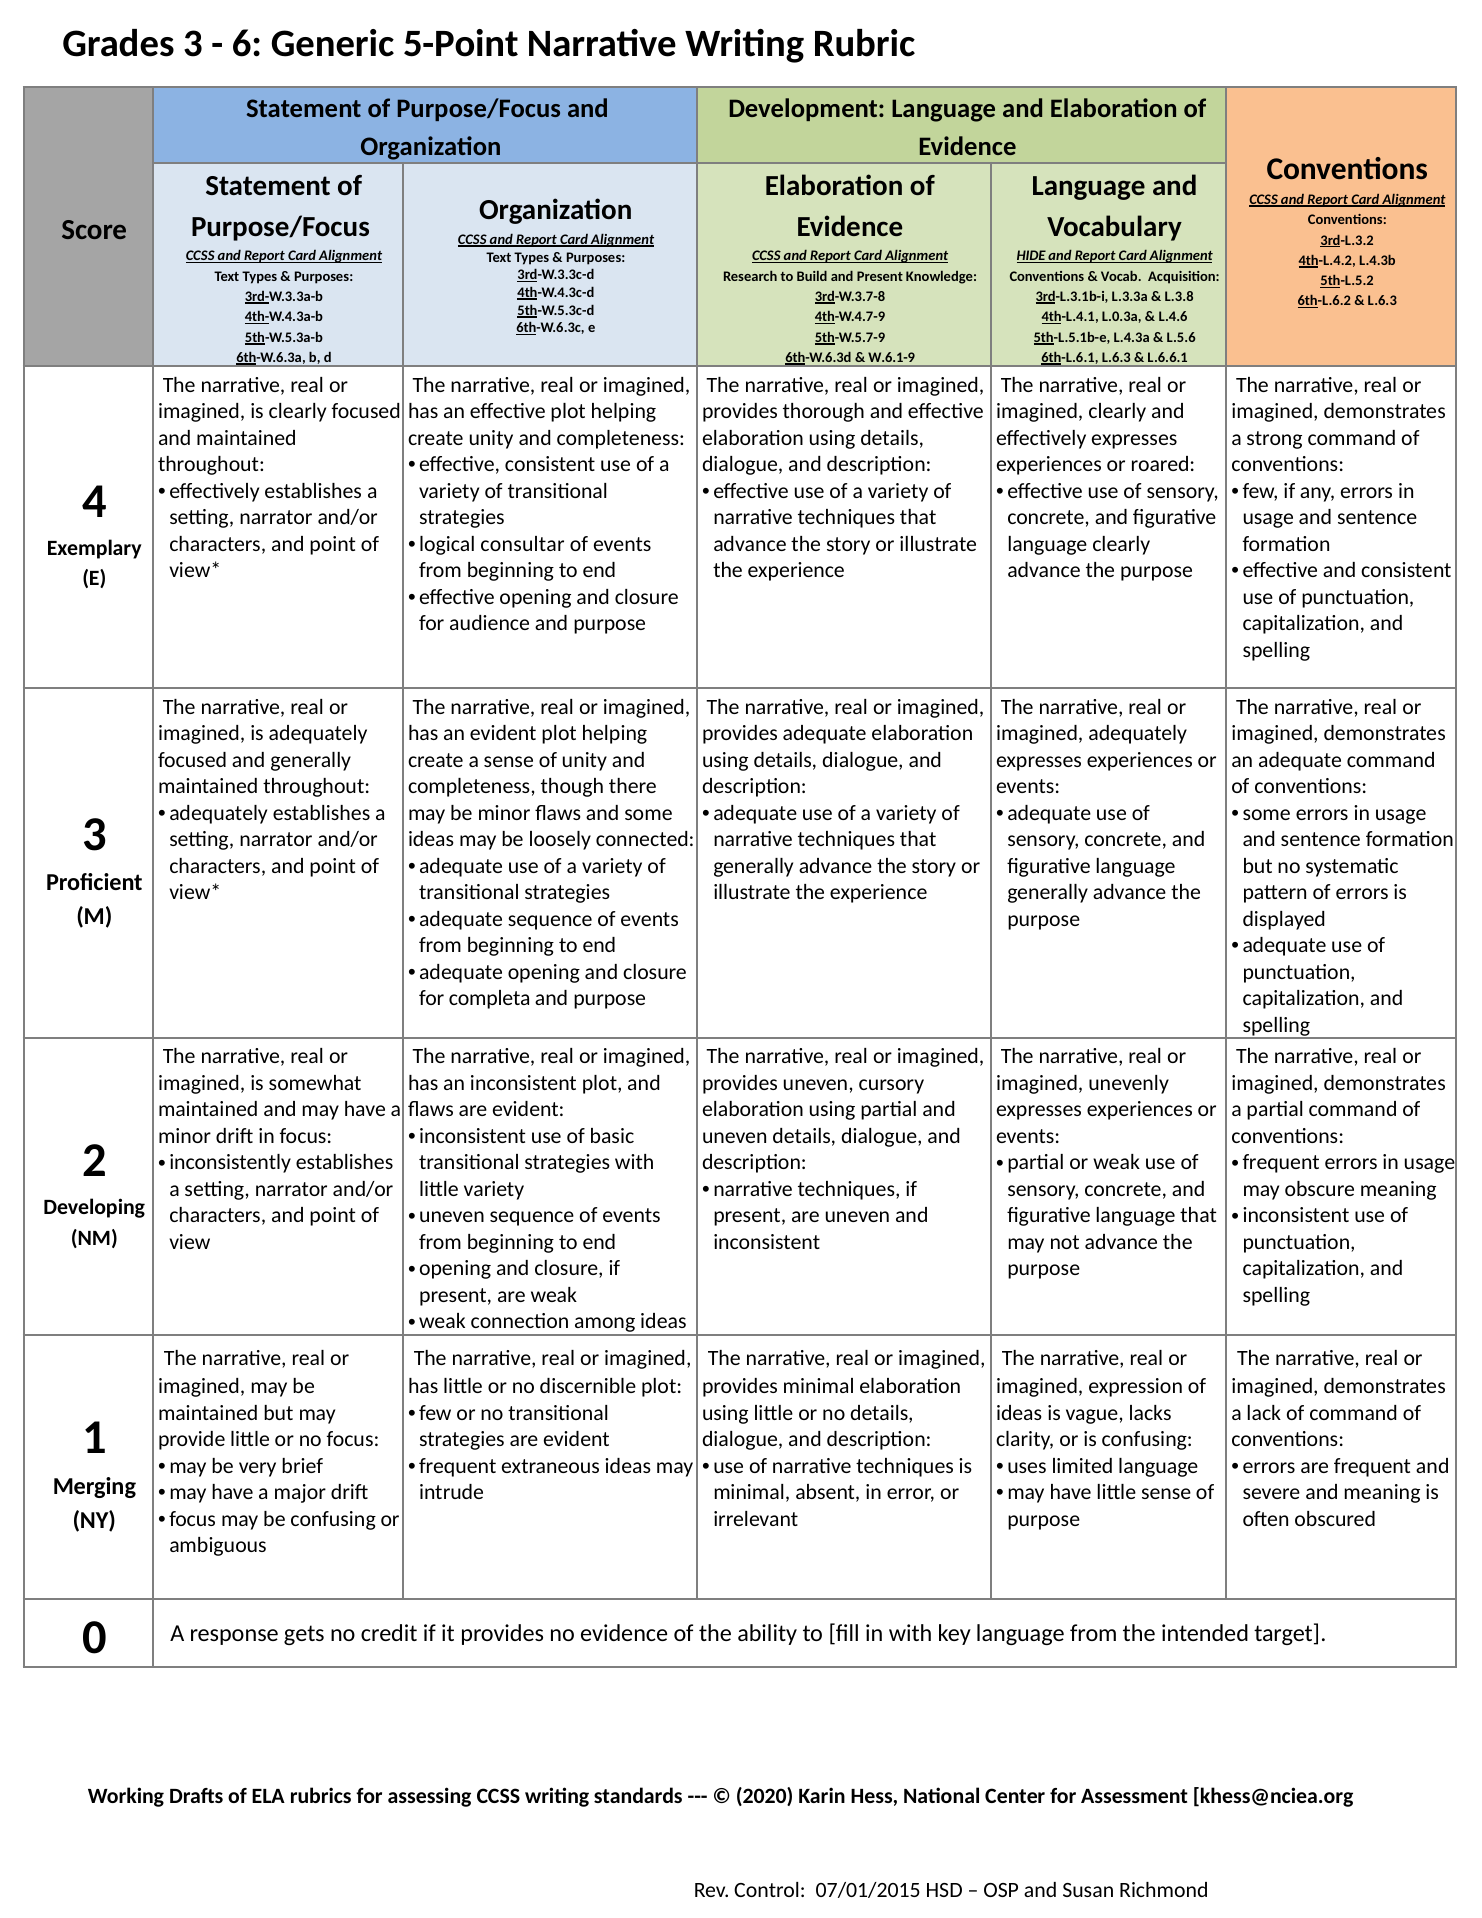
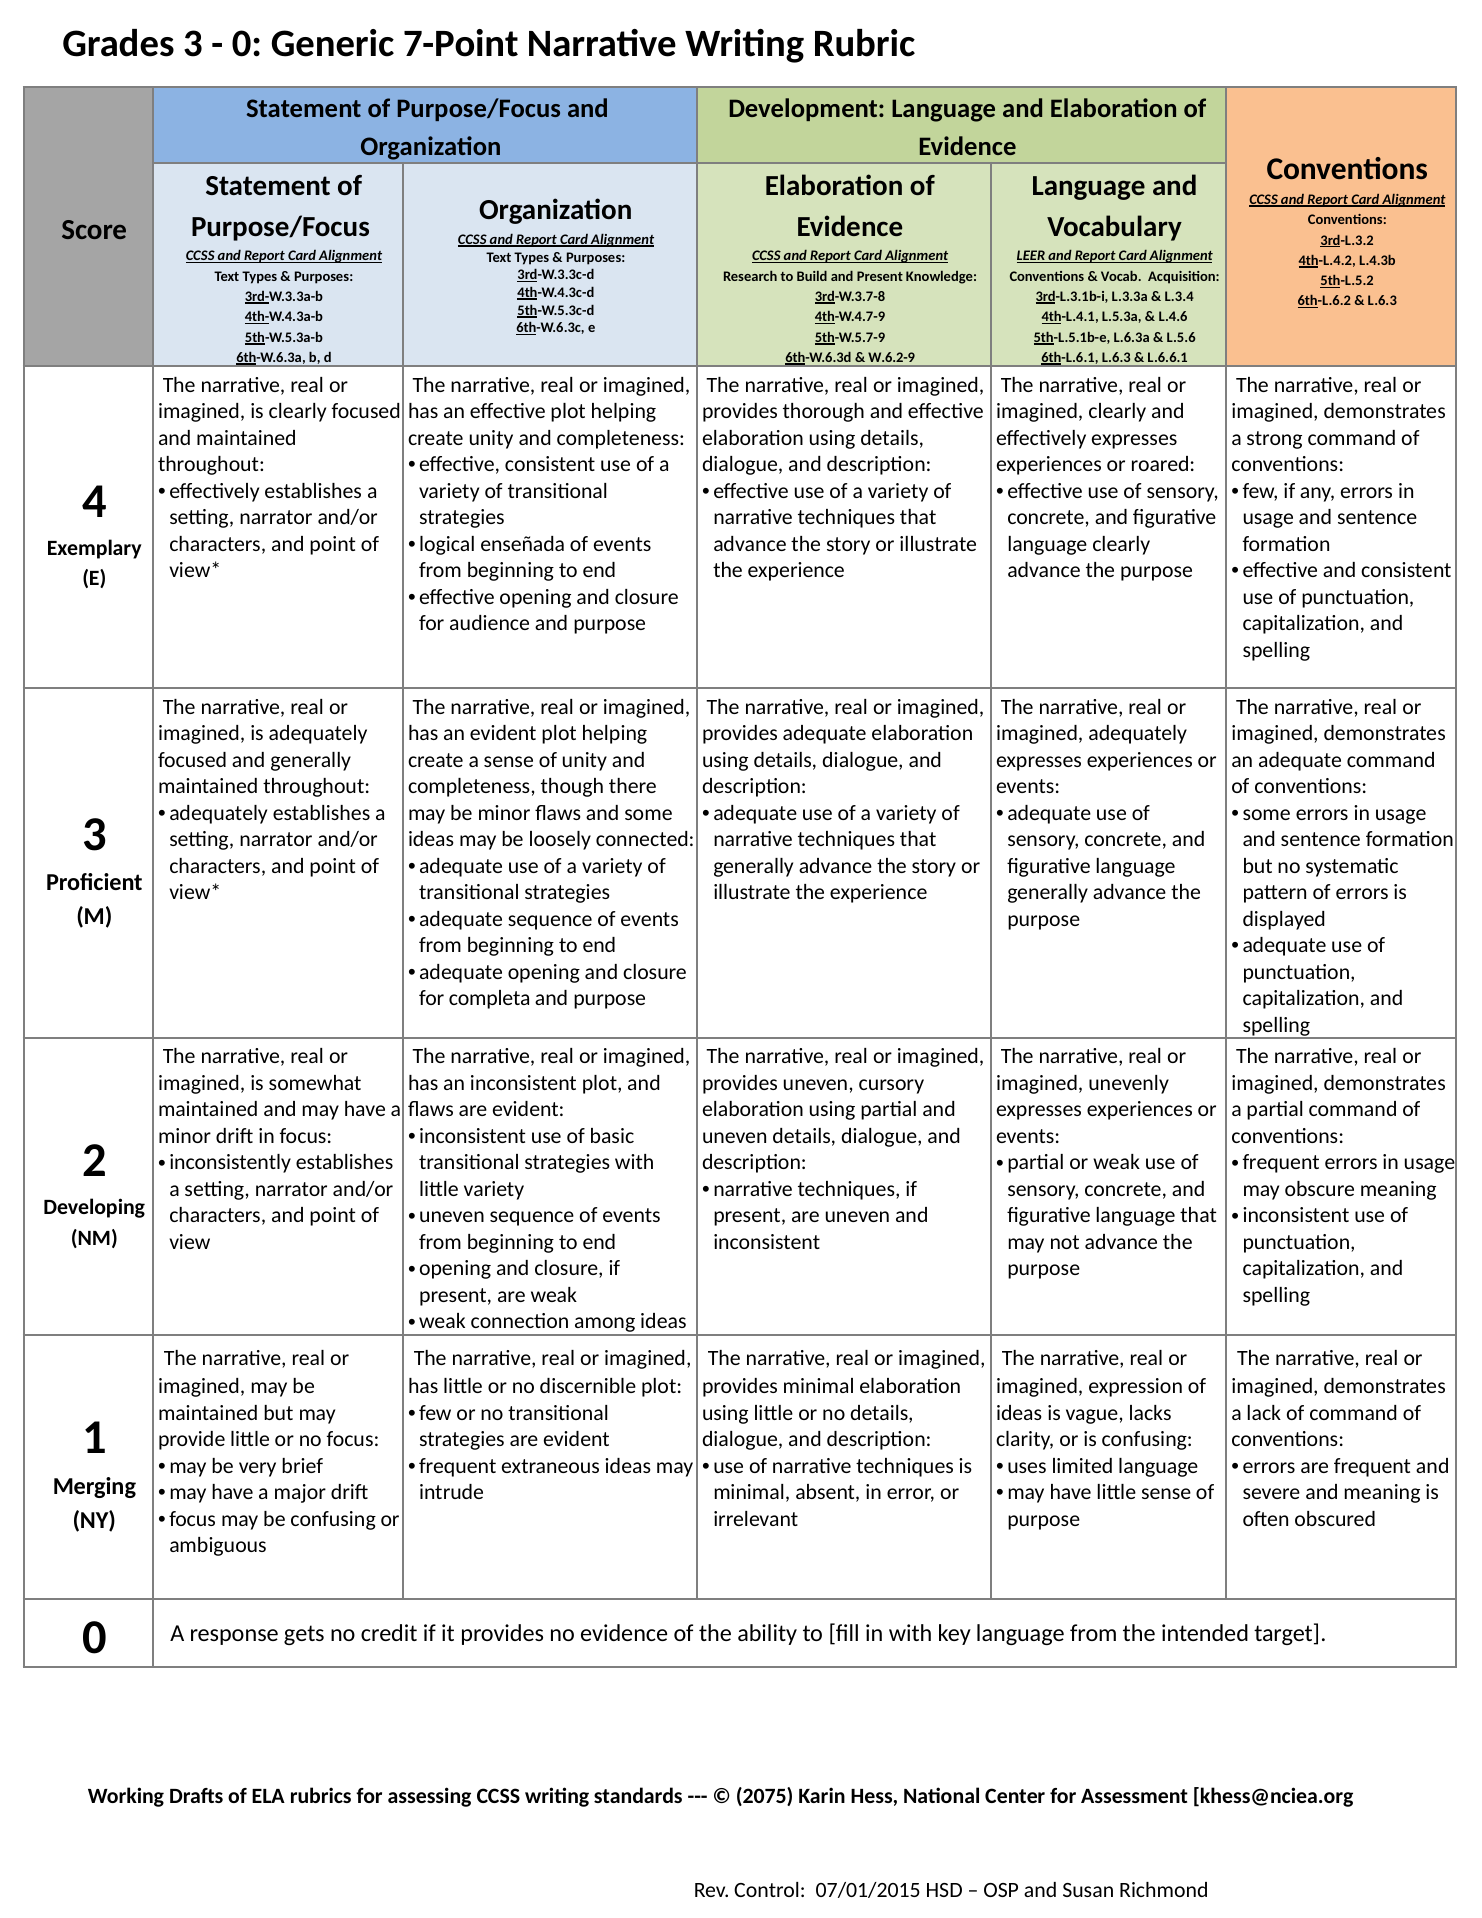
6 at (247, 43): 6 -> 0
5-Point: 5-Point -> 7-Point
HIDE: HIDE -> LEER
L.3.8: L.3.8 -> L.3.4
L.0.3a: L.0.3a -> L.5.3a
L.4.3a: L.4.3a -> L.6.3a
W.6.1-9: W.6.1-9 -> W.6.2-9
consultar: consultar -> enseñada
2020: 2020 -> 2075
